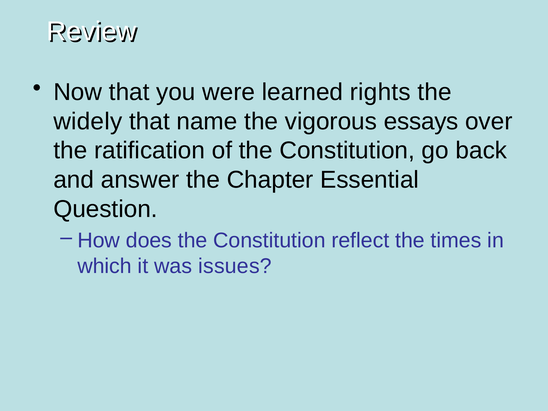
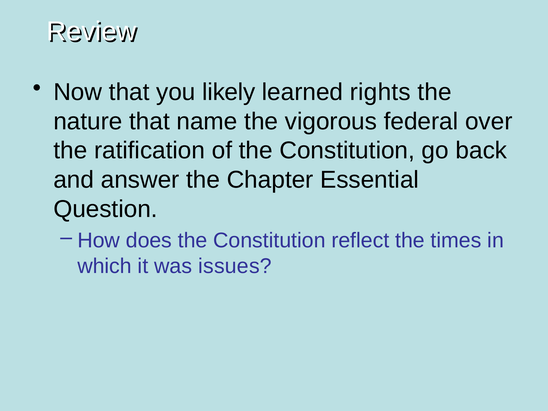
were: were -> likely
widely: widely -> nature
essays: essays -> federal
